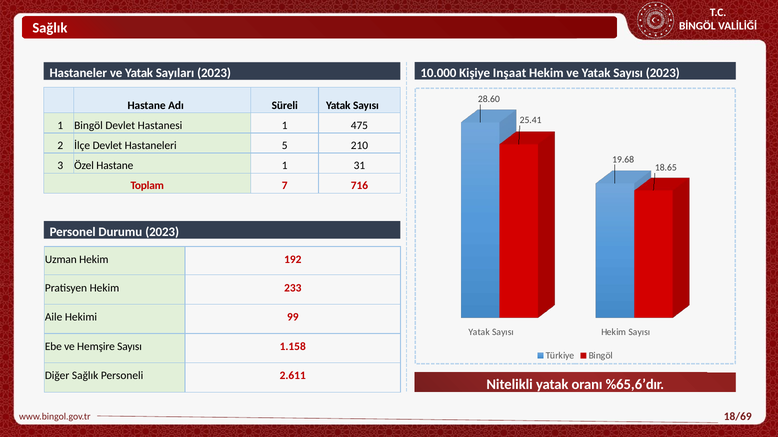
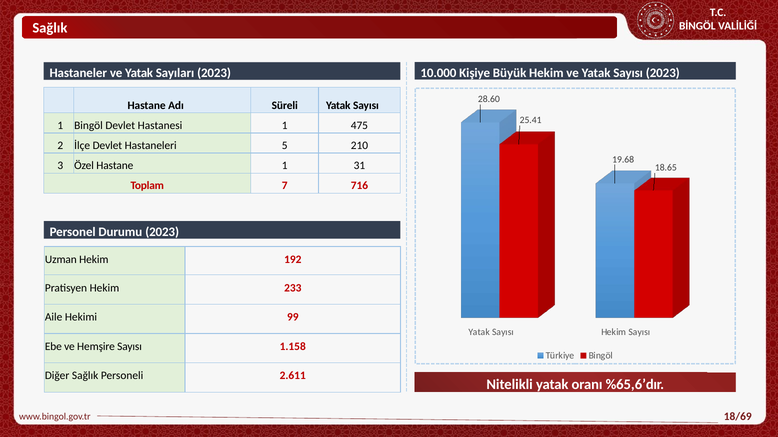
Inşaat: Inşaat -> Büyük
